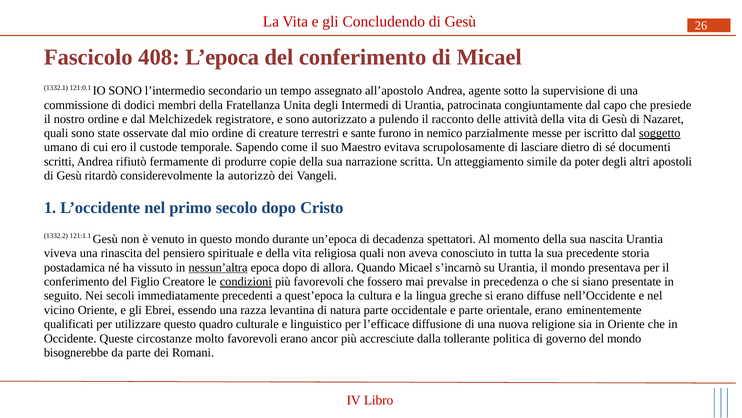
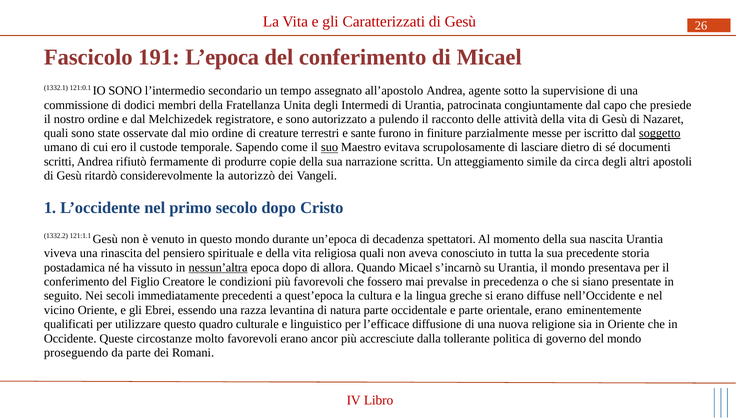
Concludendo: Concludendo -> Caratterizzati
408: 408 -> 191
nemico: nemico -> finiture
suo underline: none -> present
poter: poter -> circa
condizioni underline: present -> none
bisognerebbe: bisognerebbe -> proseguendo
